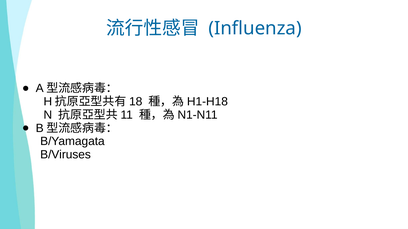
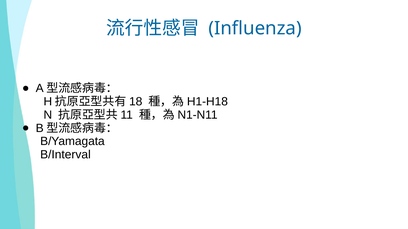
B/Viruses: B/Viruses -> B/Interval
